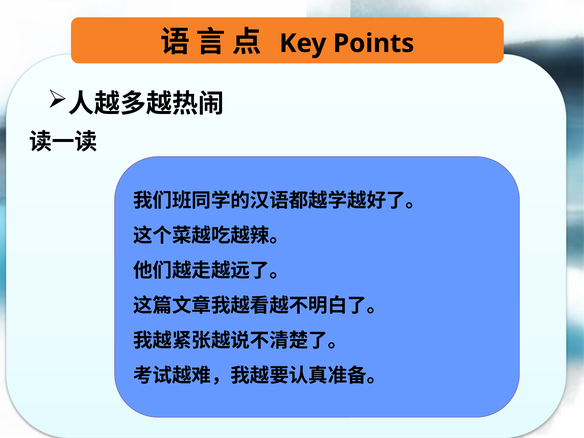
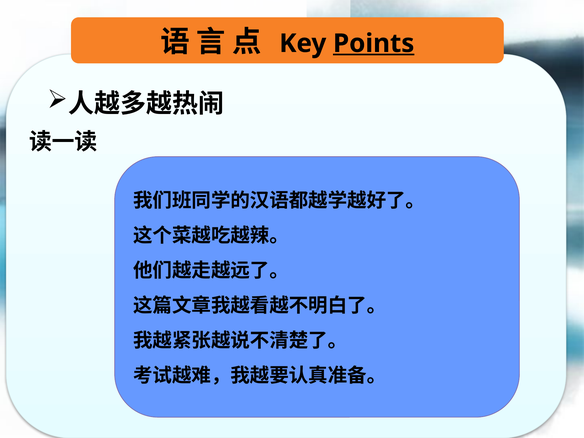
Points underline: none -> present
